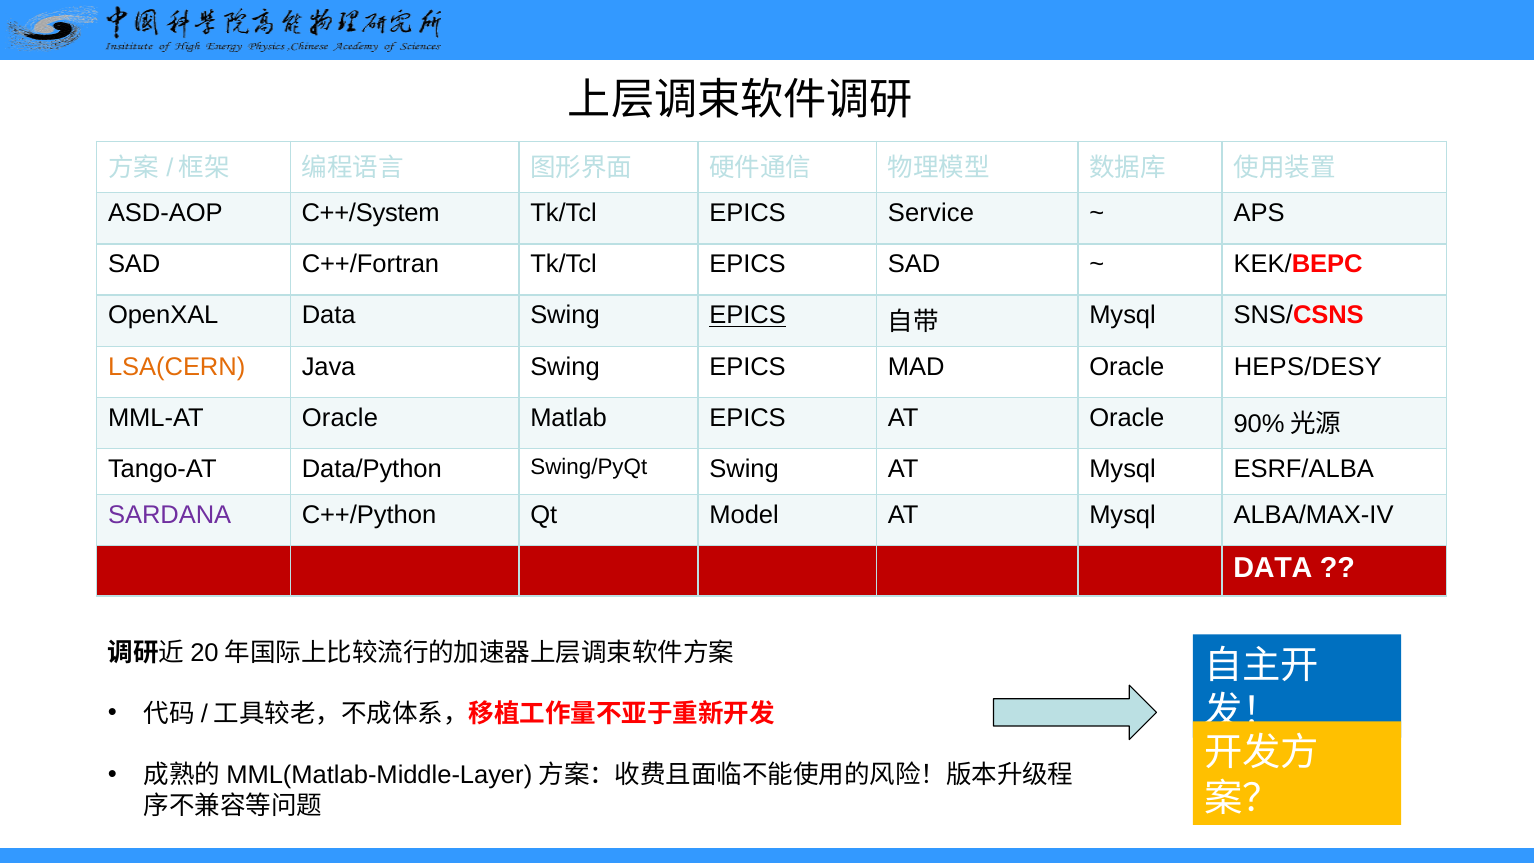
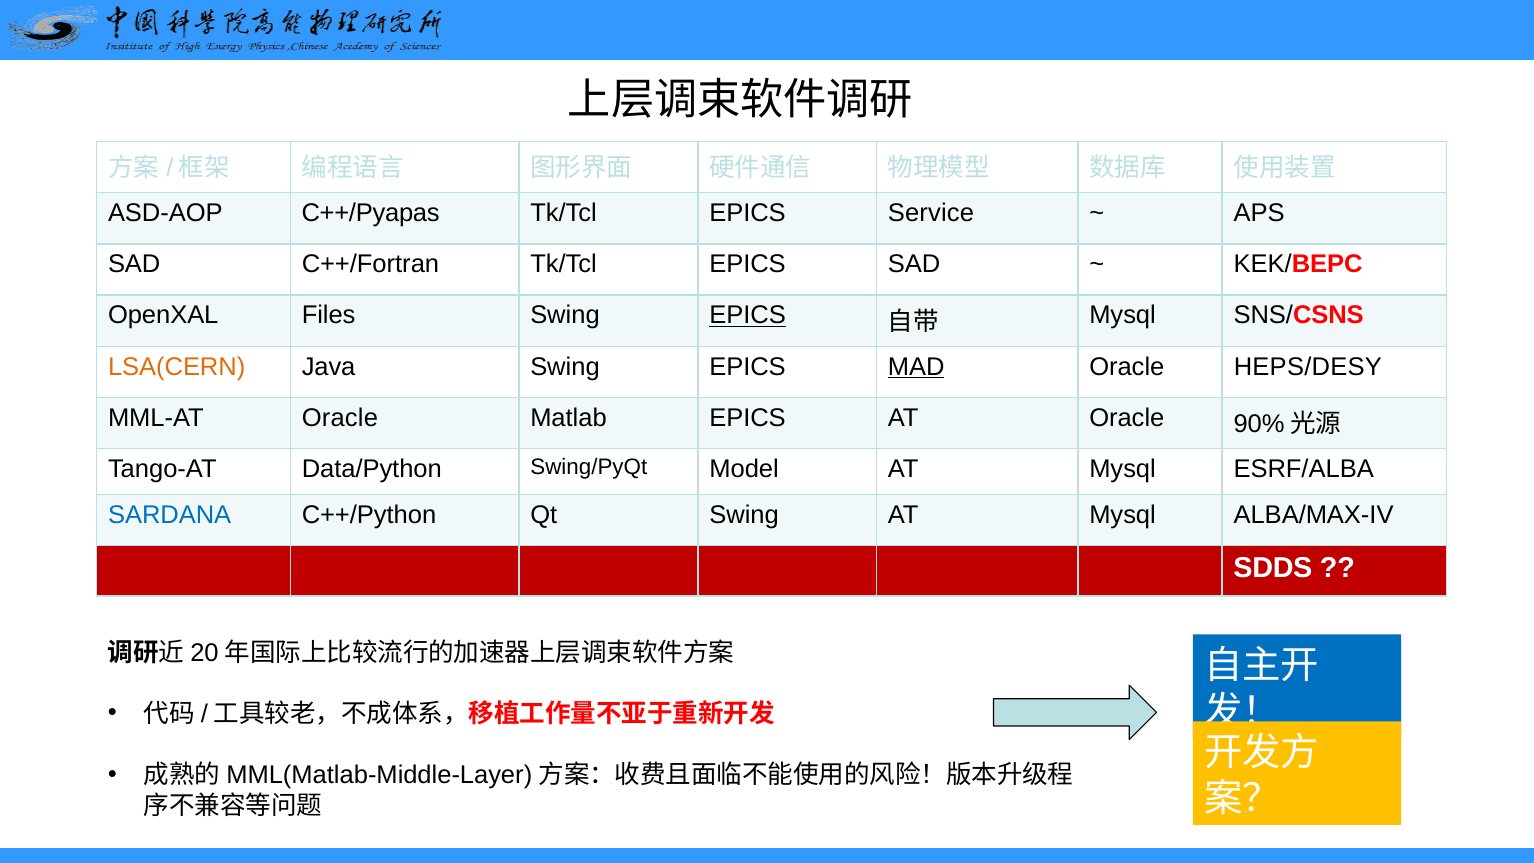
C++/System: C++/System -> C++/Pyapas
OpenXAL Data: Data -> Files
MAD underline: none -> present
Swing/PyQt Swing: Swing -> Model
SARDANA colour: purple -> blue
Qt Model: Model -> Swing
DATA at (1273, 568): DATA -> SDDS
